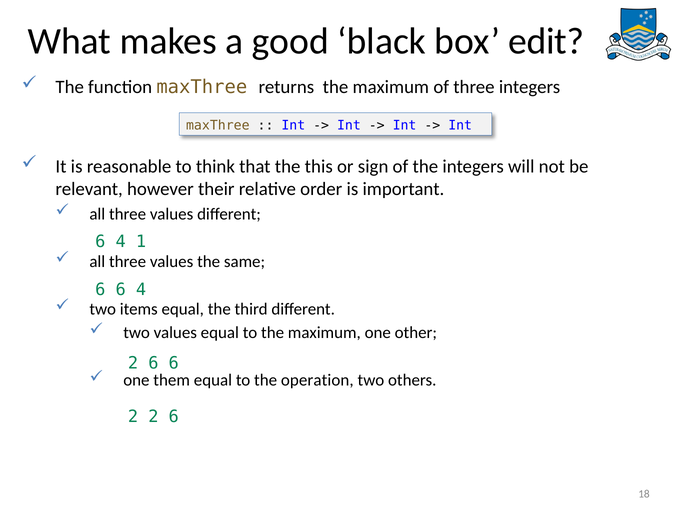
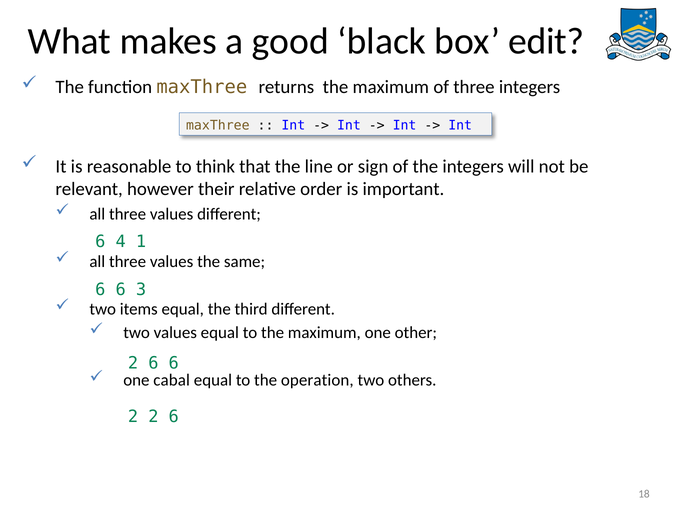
this: this -> line
6 6 4: 4 -> 3
them: them -> cabal
